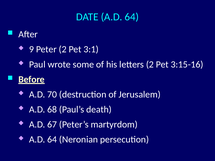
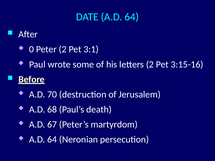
9: 9 -> 0
